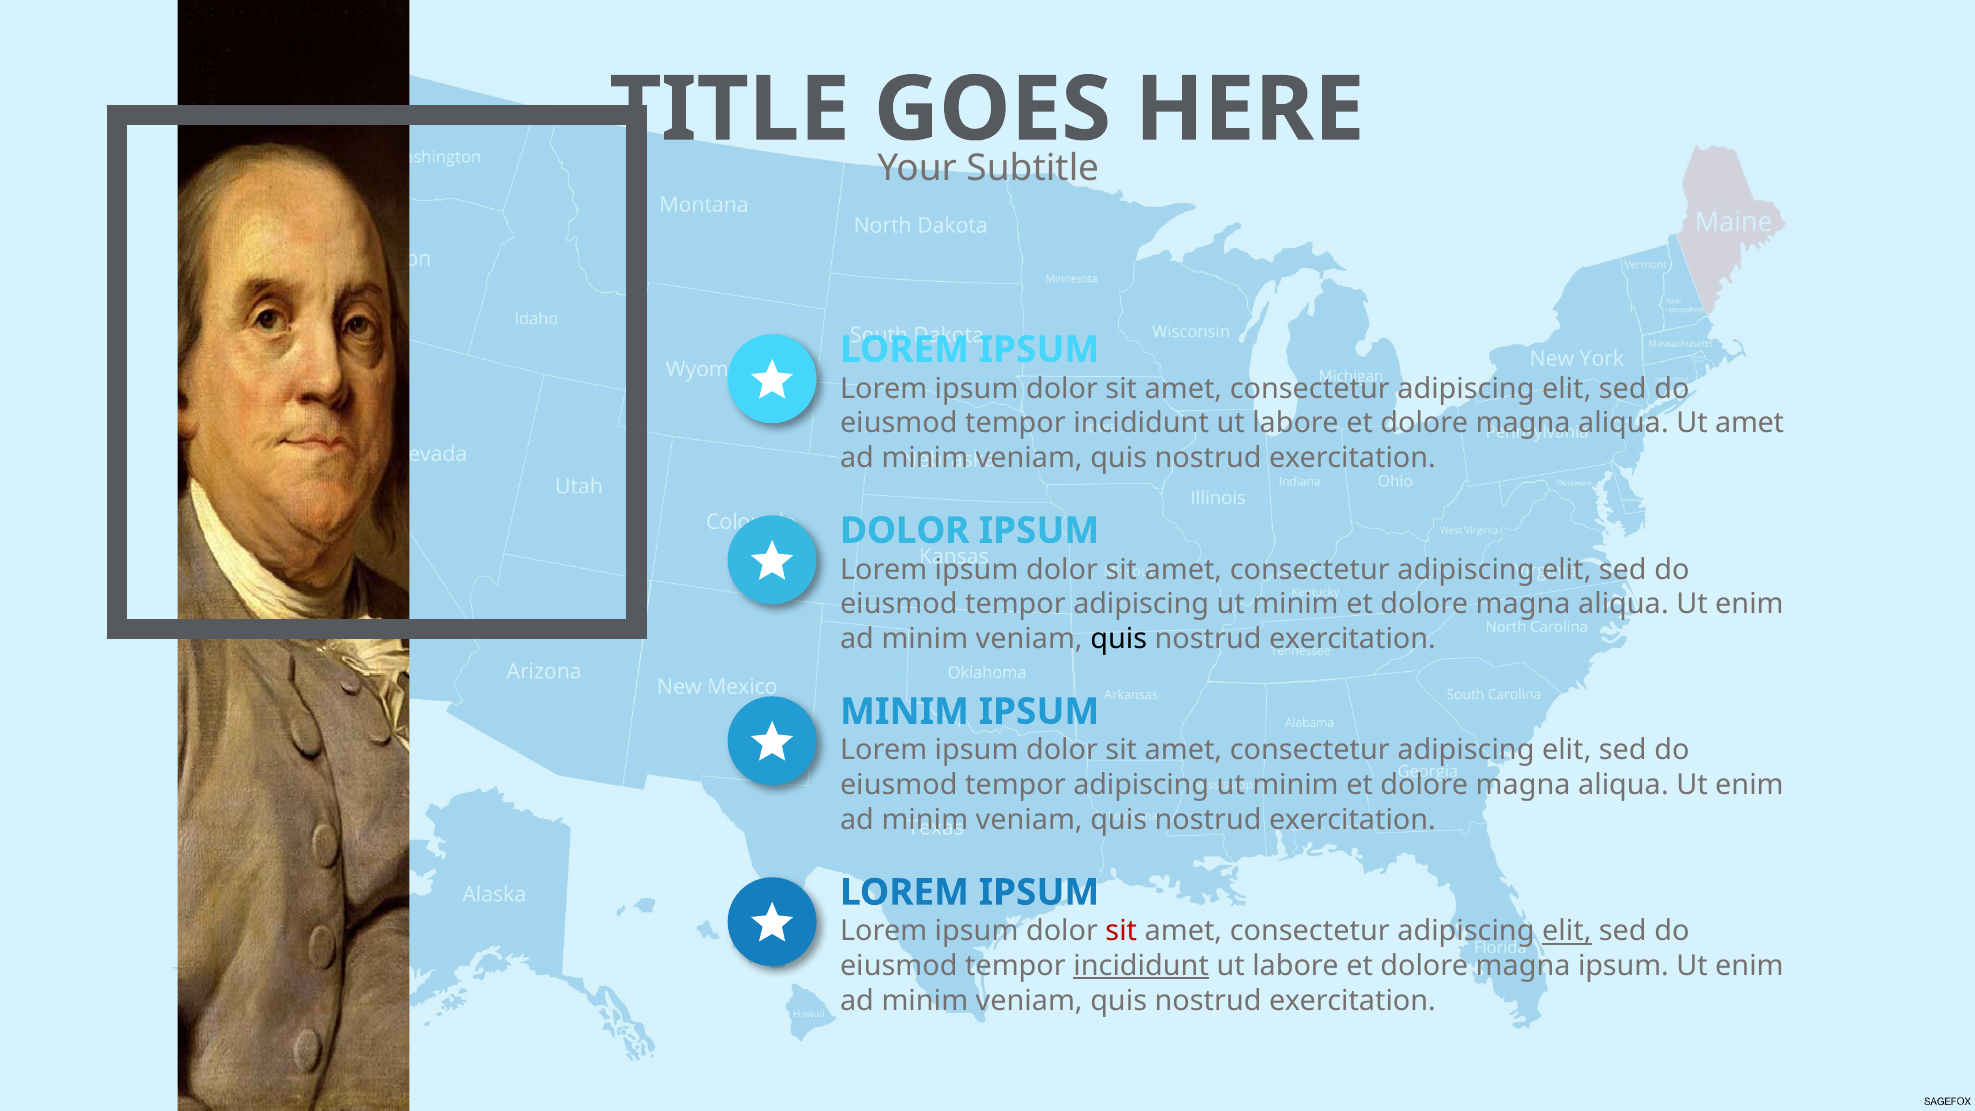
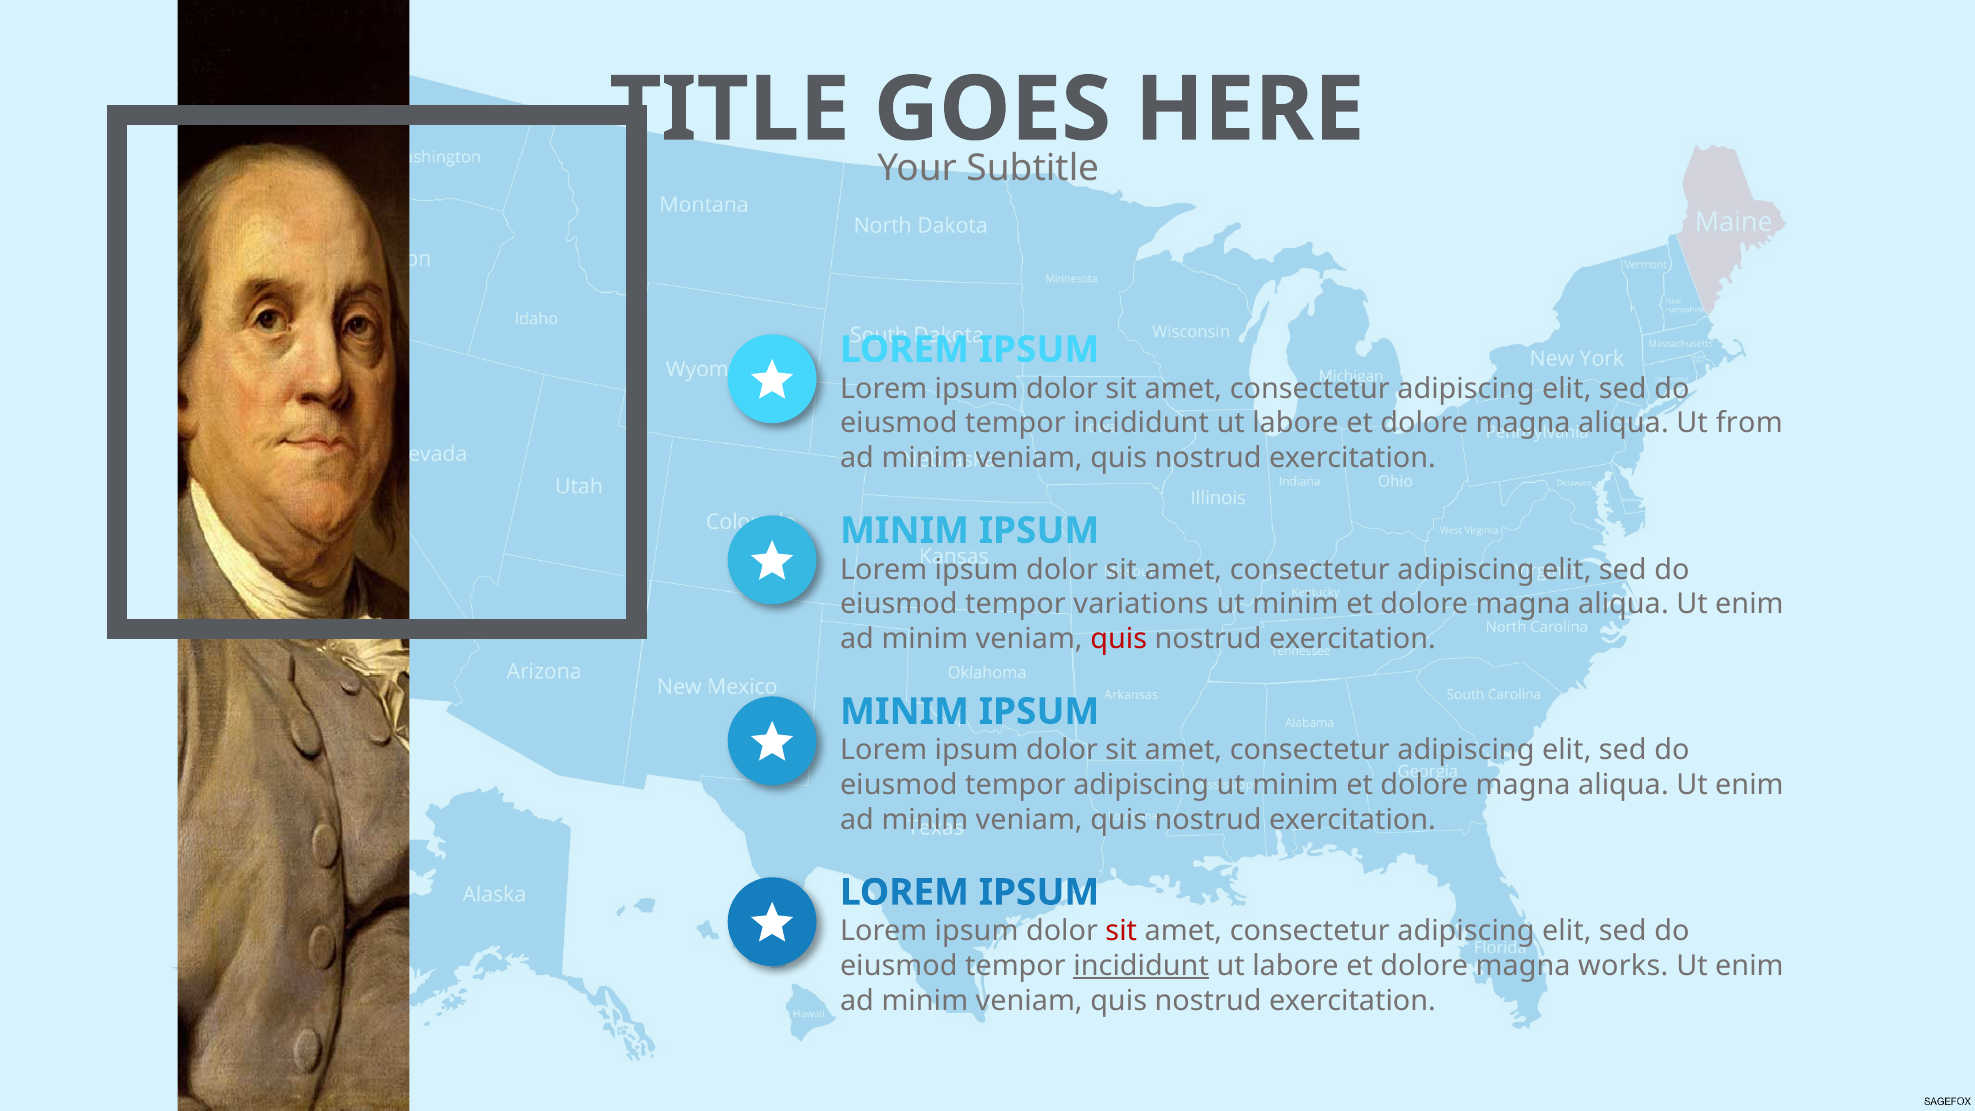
Ut amet: amet -> from
DOLOR at (905, 531): DOLOR -> MINIM
adipiscing at (1141, 604): adipiscing -> variations
quis at (1119, 639) colour: black -> red
elit at (1567, 931) underline: present -> none
magna ipsum: ipsum -> works
